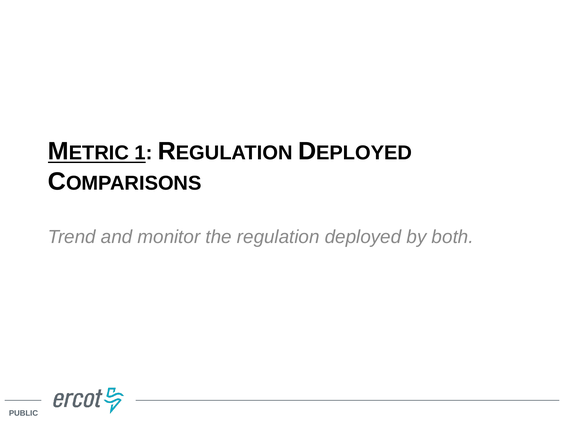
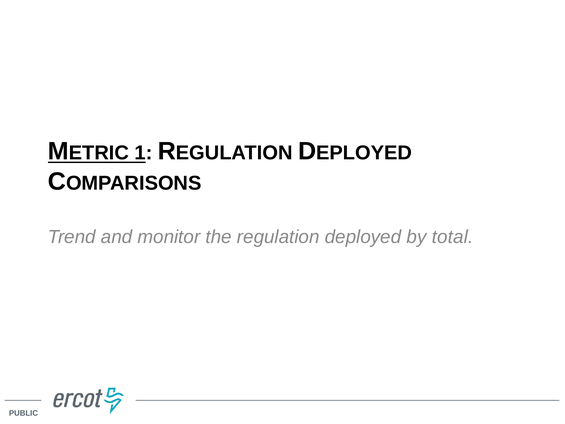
both: both -> total
